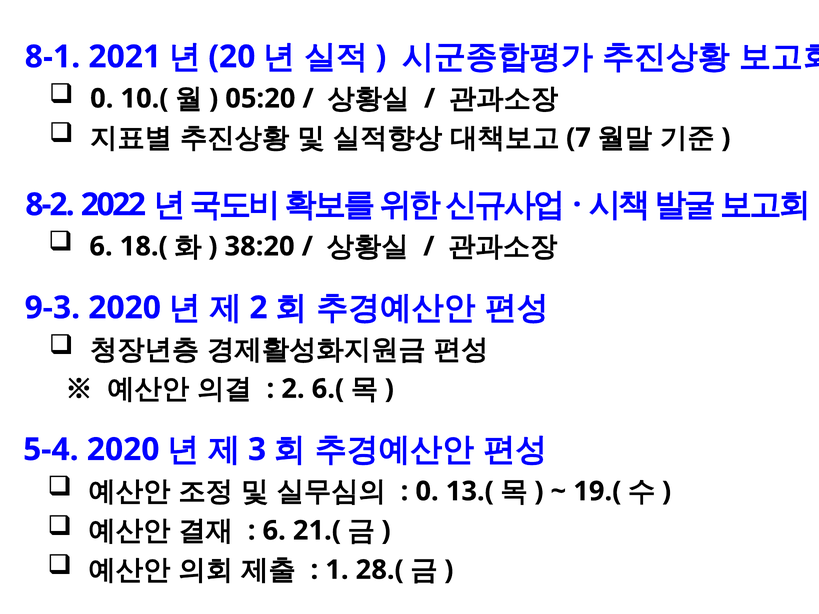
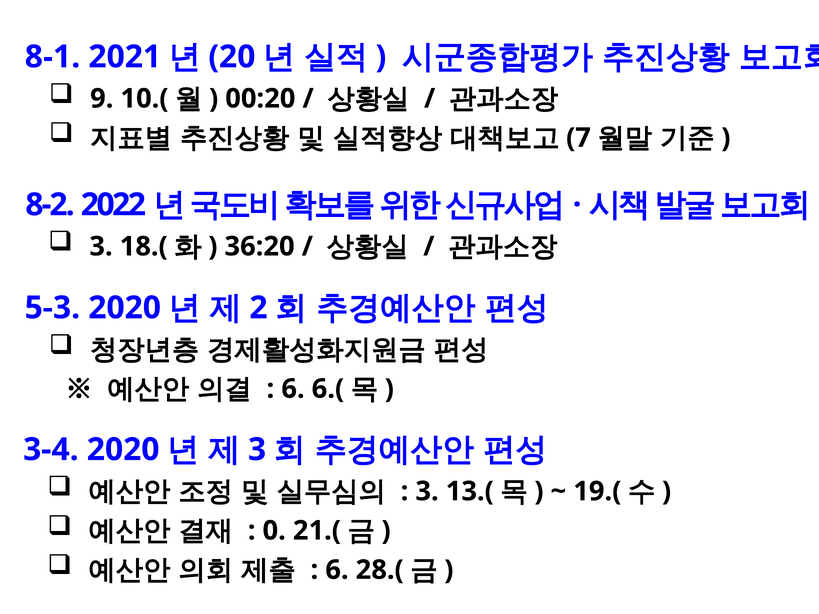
0 at (102, 99): 0 -> 9
05:20: 05:20 -> 00:20
6 at (101, 247): 6 -> 3
38:20: 38:20 -> 36:20
9-3: 9-3 -> 5-3
2 at (293, 389): 2 -> 6
5-4: 5-4 -> 3-4
0 at (427, 491): 0 -> 3
6 at (274, 531): 6 -> 0
1 at (337, 570): 1 -> 6
